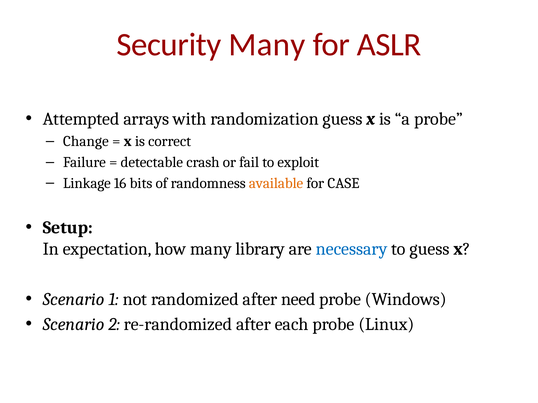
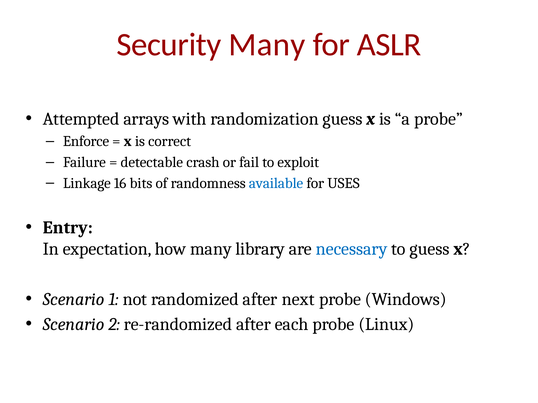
Change: Change -> Enforce
available colour: orange -> blue
CASE: CASE -> USES
Setup: Setup -> Entry
need: need -> next
